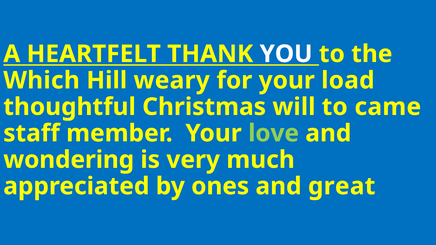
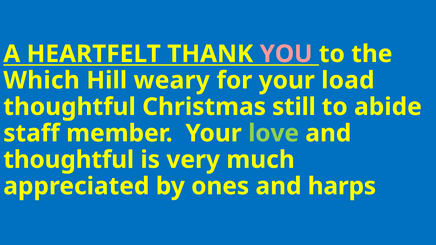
YOU colour: white -> pink
will: will -> still
came: came -> abide
wondering at (69, 160): wondering -> thoughtful
great: great -> harps
